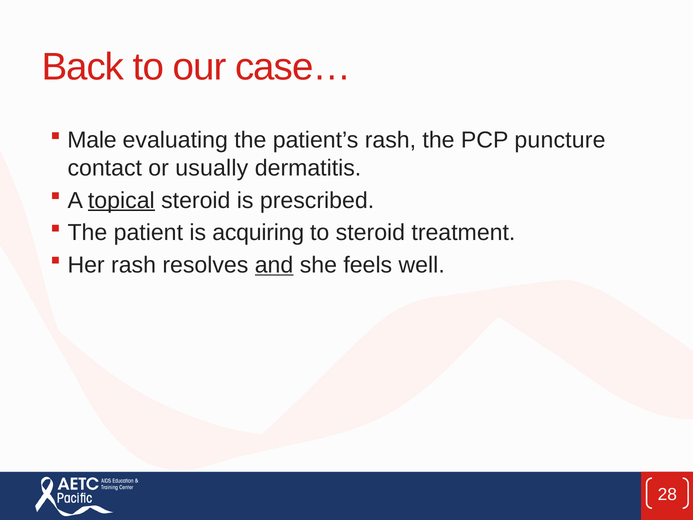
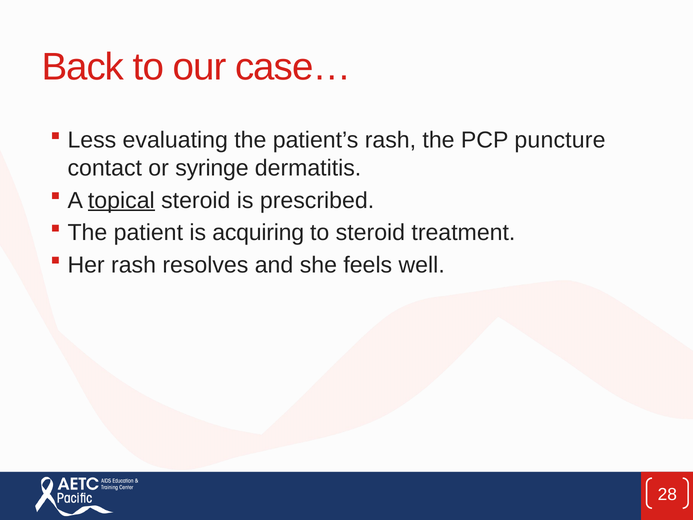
Male: Male -> Less
usually: usually -> syringe
and underline: present -> none
